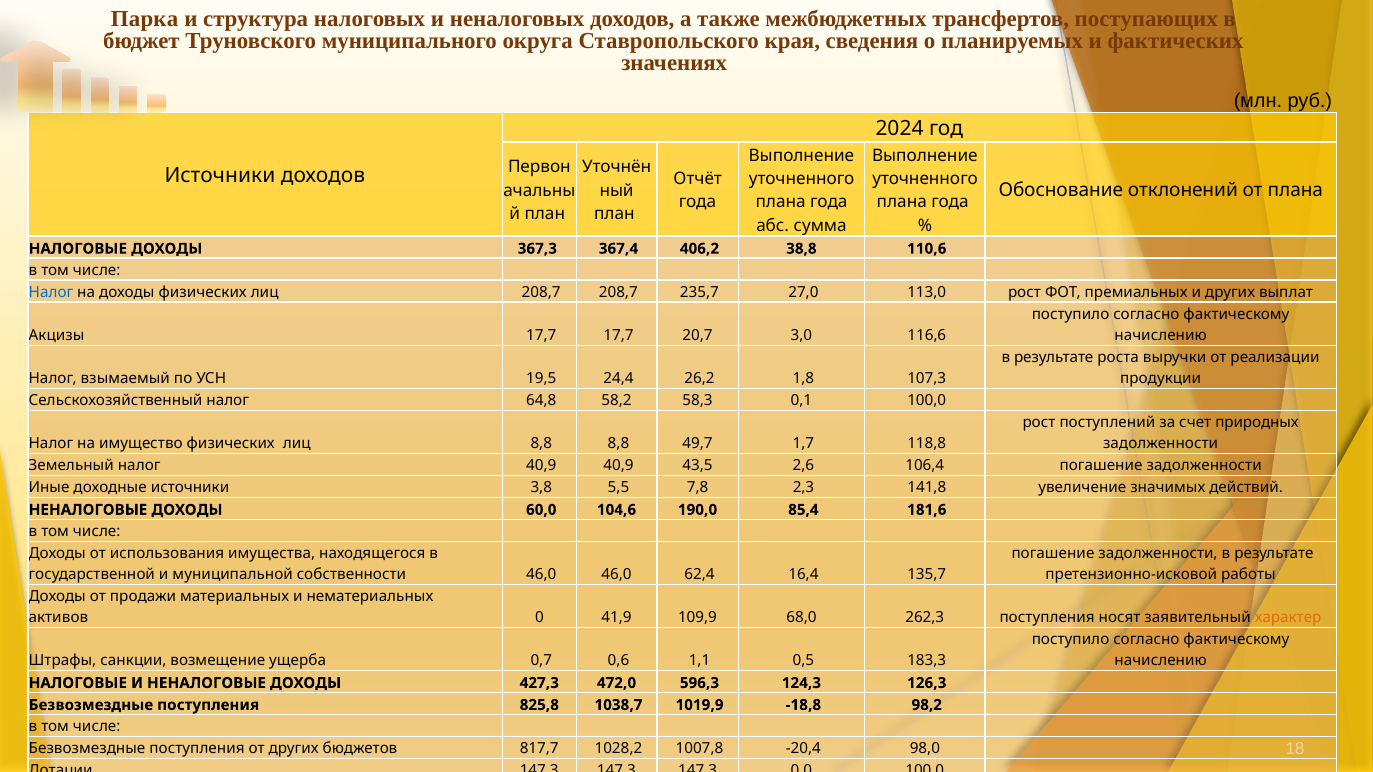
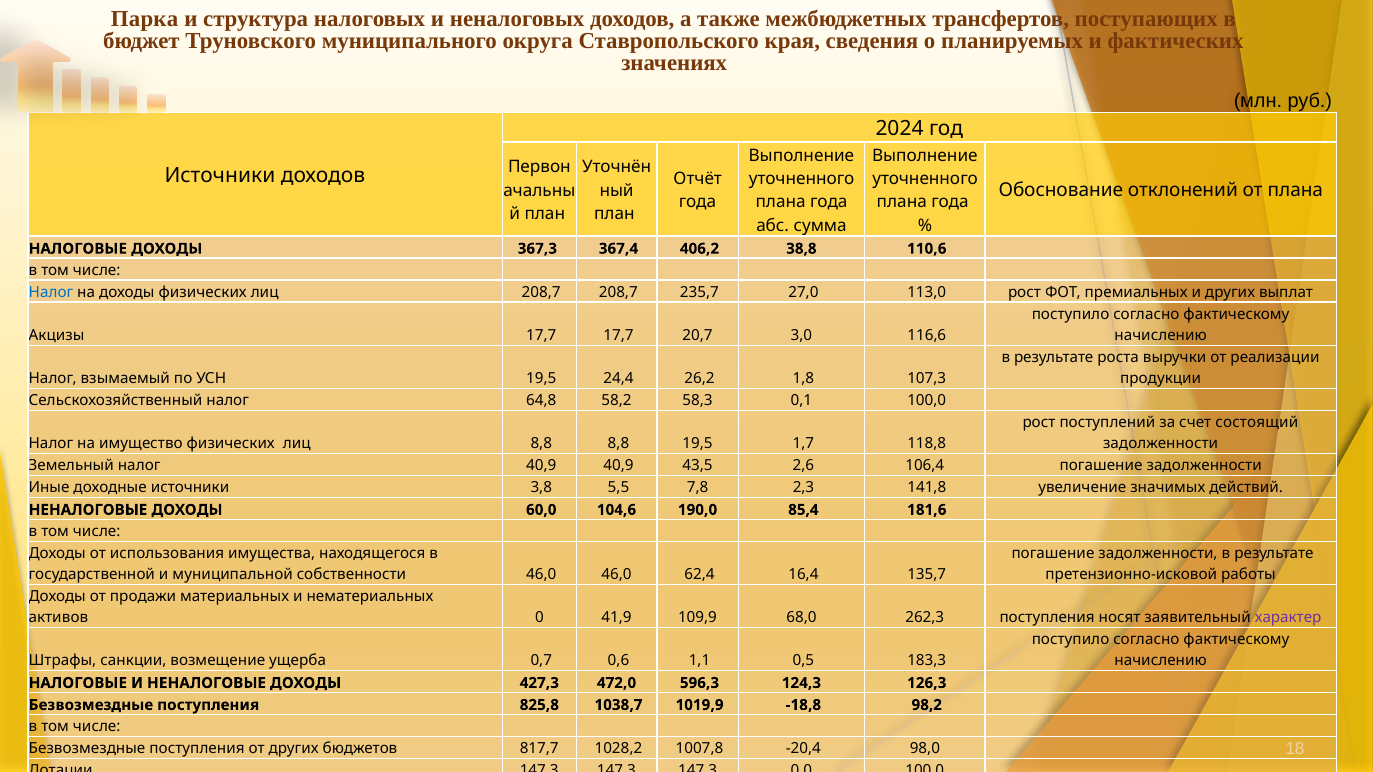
природных: природных -> состоящий
8,8 49,7: 49,7 -> 19,5
характер colour: orange -> purple
